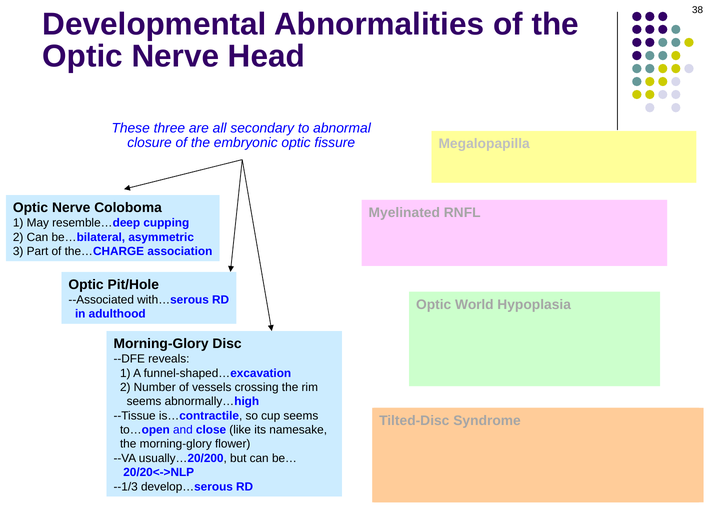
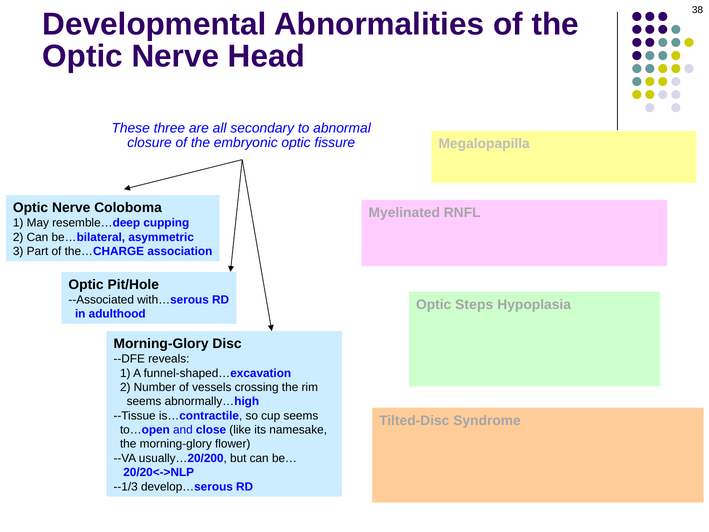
World: World -> Steps
